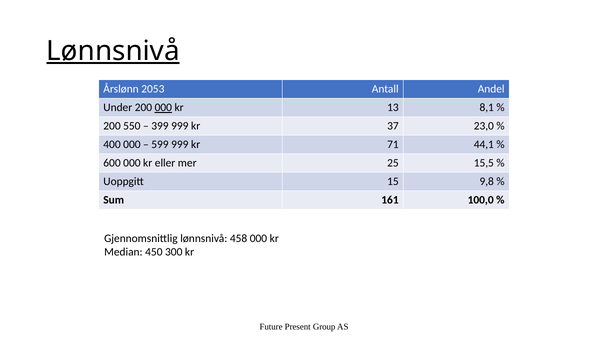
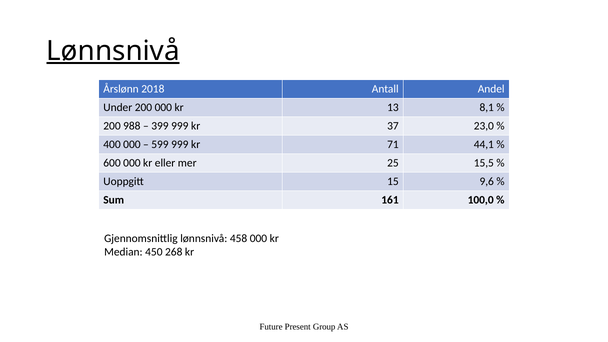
2053: 2053 -> 2018
000 at (163, 108) underline: present -> none
550: 550 -> 988
9,8: 9,8 -> 9,6
300: 300 -> 268
